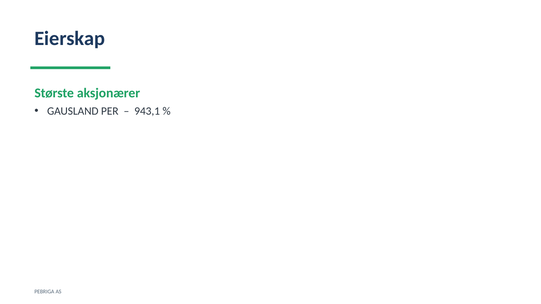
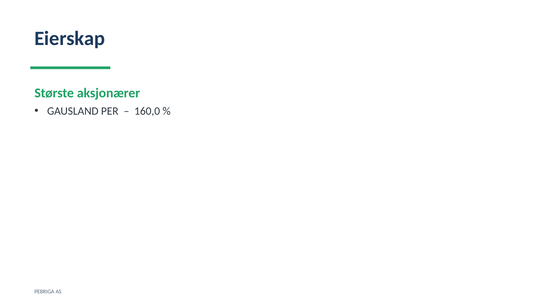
943,1: 943,1 -> 160,0
